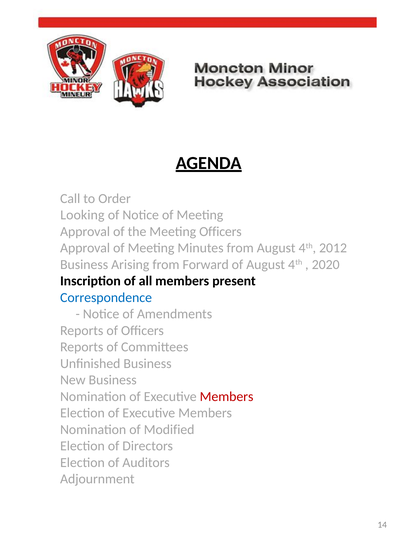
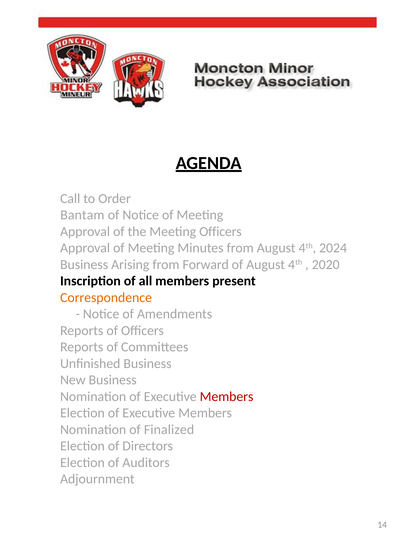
Looking: Looking -> Bantam
2012: 2012 -> 2024
Correspondence colour: blue -> orange
Modified: Modified -> Finalized
